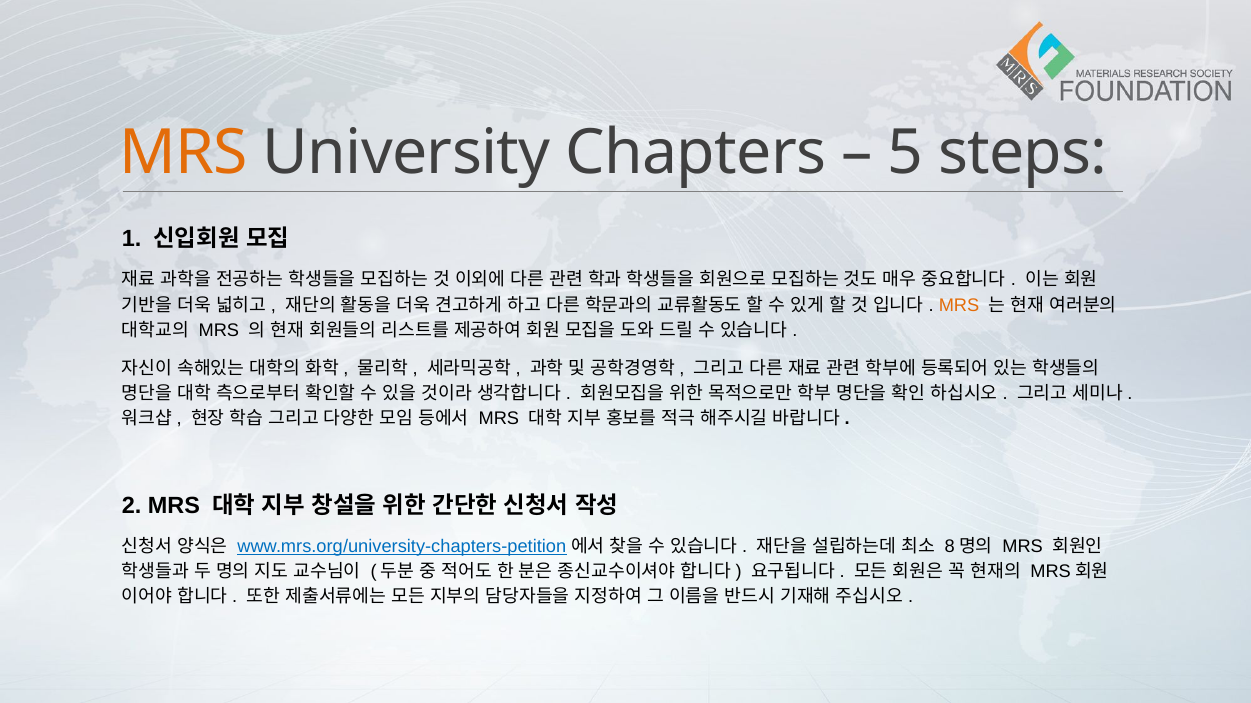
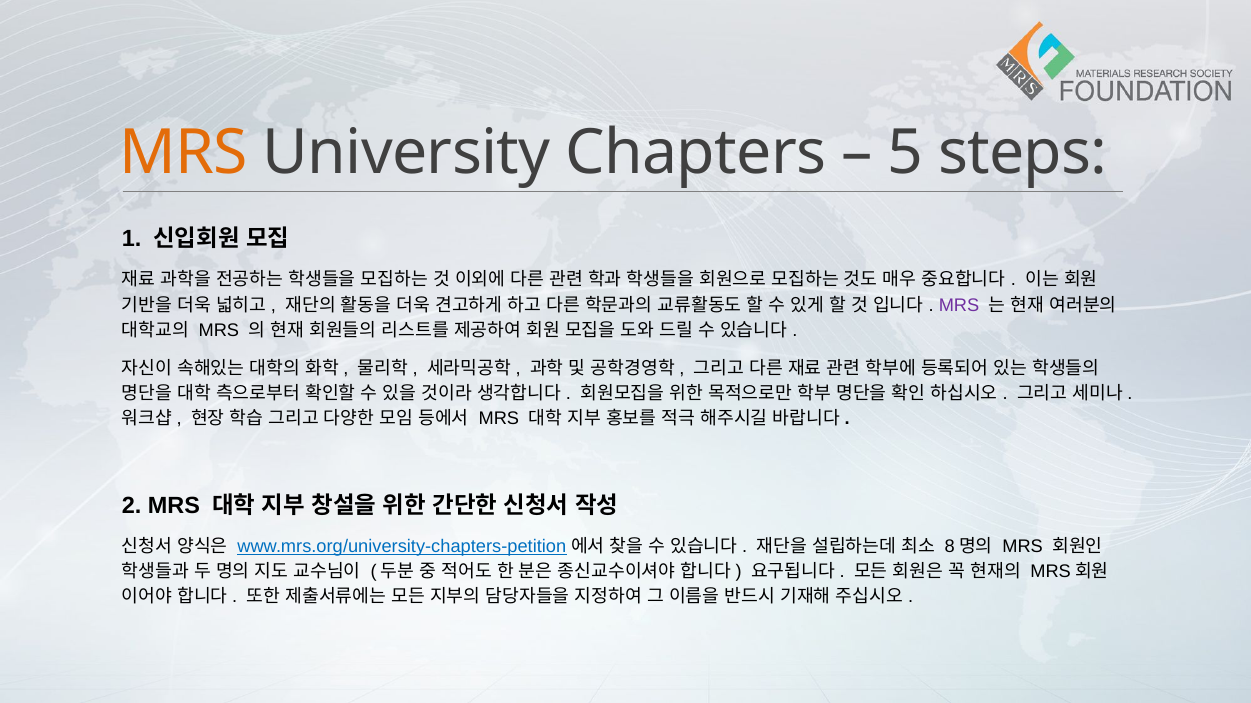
MRS at (959, 305) colour: orange -> purple
